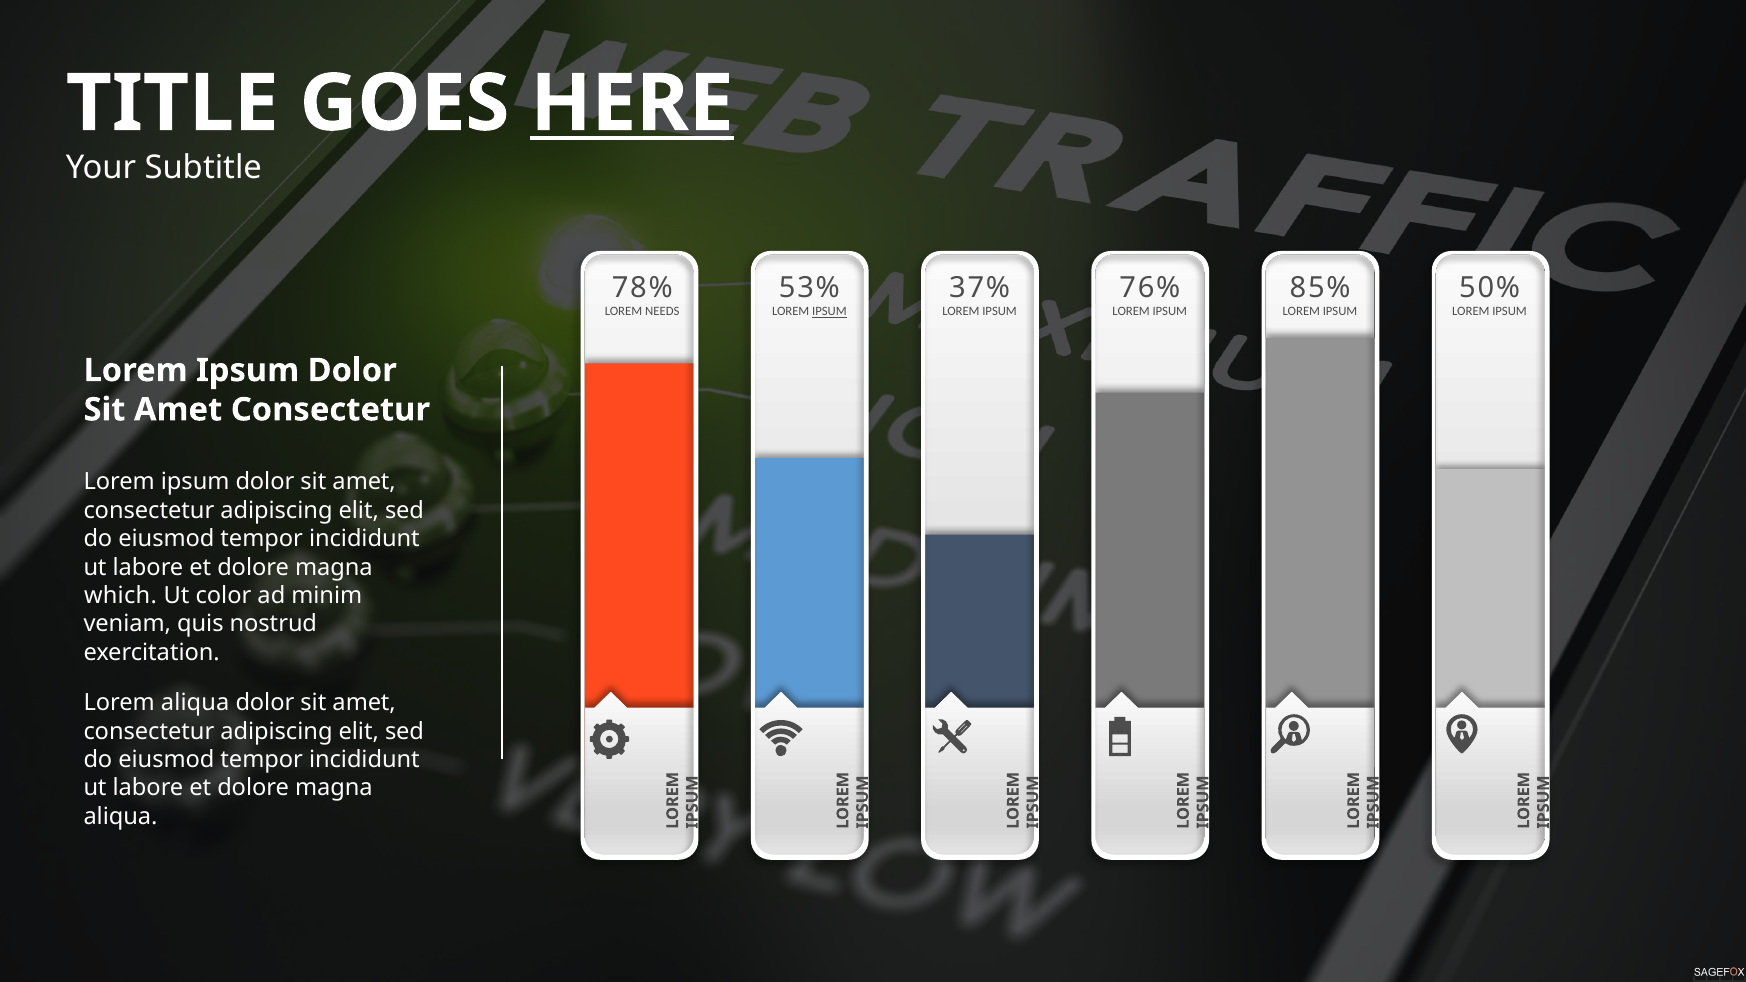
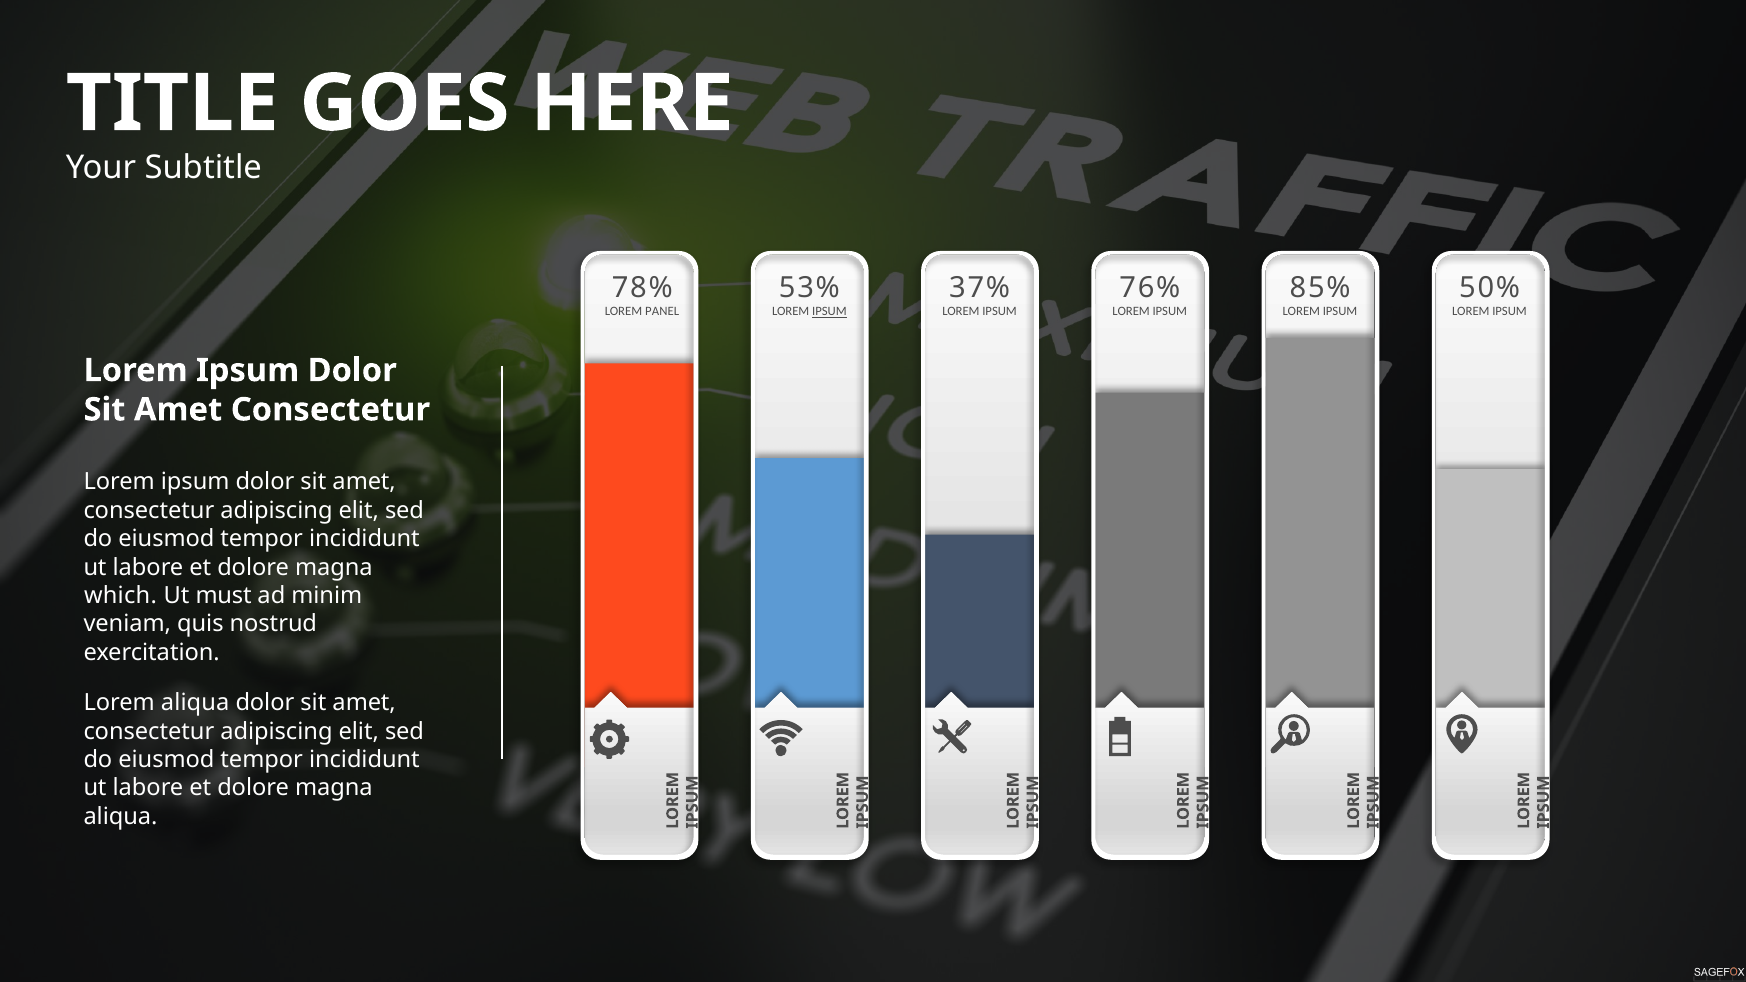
HERE underline: present -> none
NEEDS: NEEDS -> PANEL
color: color -> must
